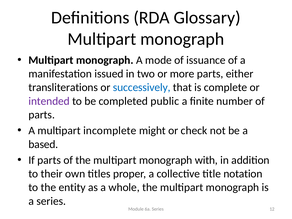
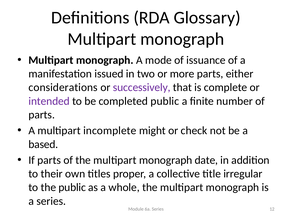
transliterations: transliterations -> considerations
successively colour: blue -> purple
with: with -> date
notation: notation -> irregular
the entity: entity -> public
